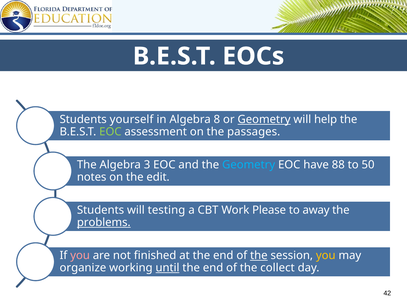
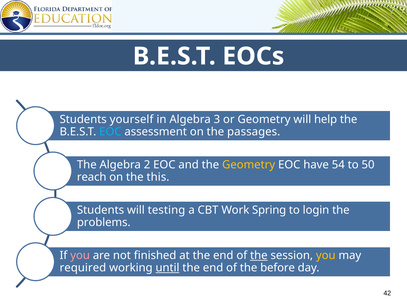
8: 8 -> 3
Geometry at (264, 120) underline: present -> none
EOC at (110, 132) colour: light green -> light blue
3: 3 -> 2
Geometry at (249, 165) colour: light blue -> yellow
88: 88 -> 54
notes: notes -> reach
edit: edit -> this
Please: Please -> Spring
away: away -> login
problems underline: present -> none
organize: organize -> required
collect: collect -> before
